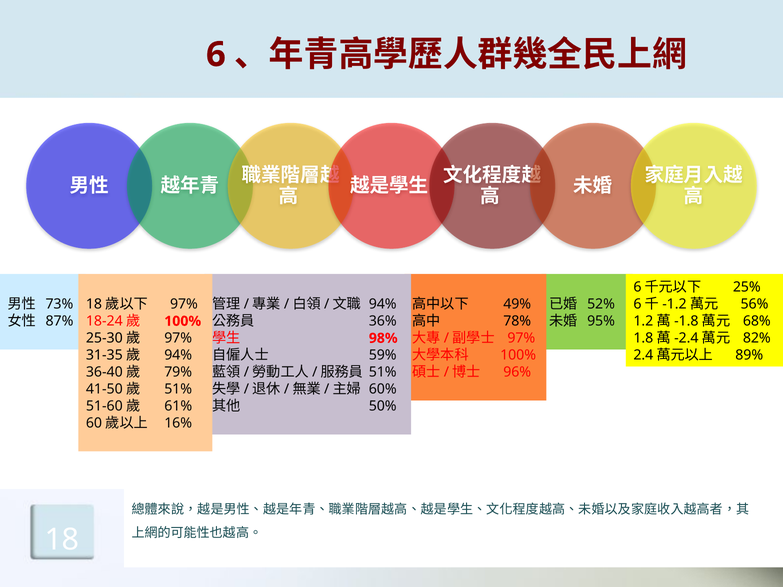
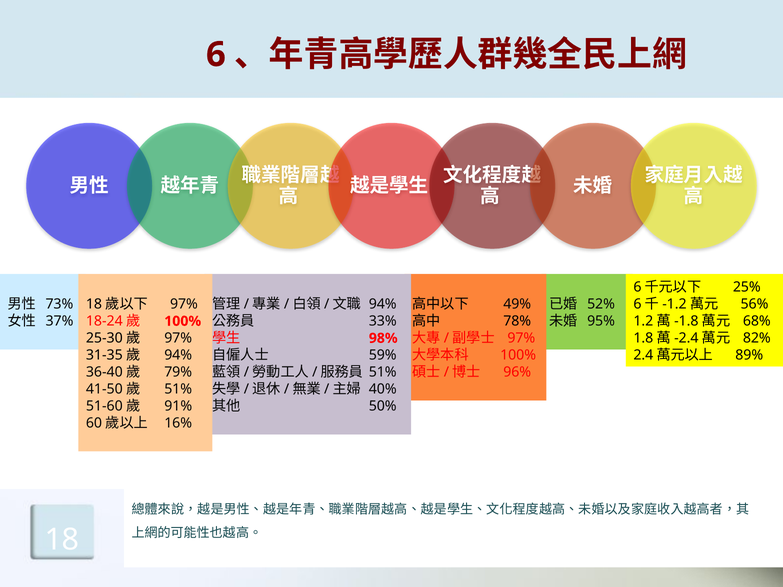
87%: 87% -> 37%
36%: 36% -> 33%
60%: 60% -> 40%
61%: 61% -> 91%
